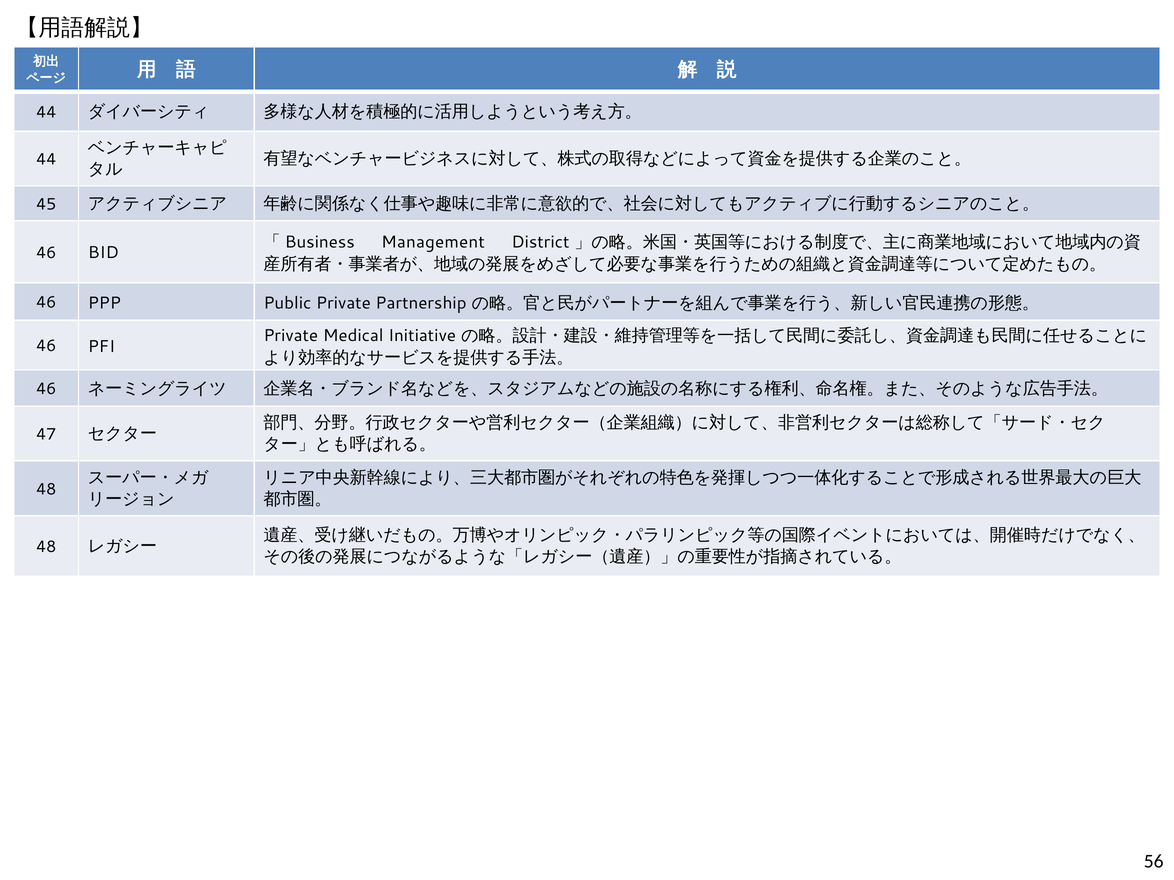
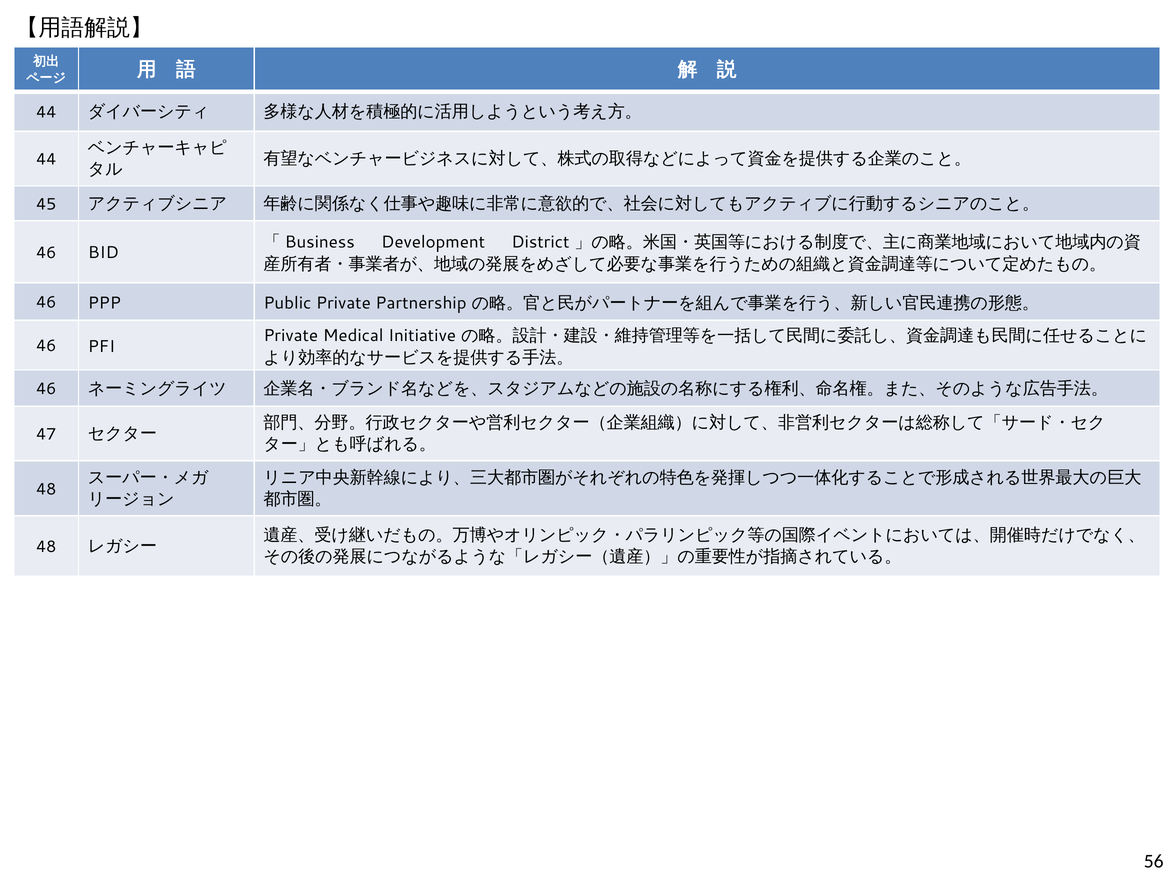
Management: Management -> Development
